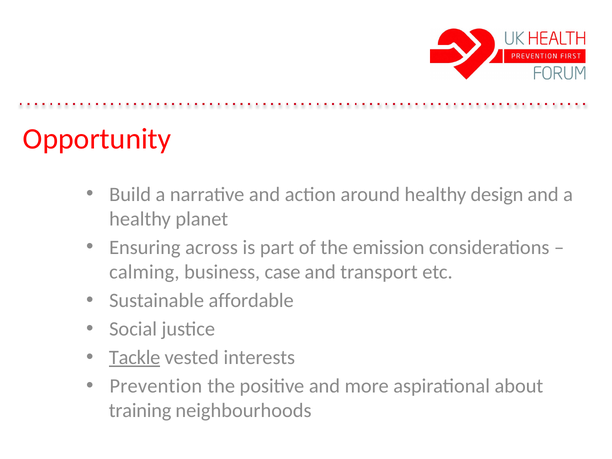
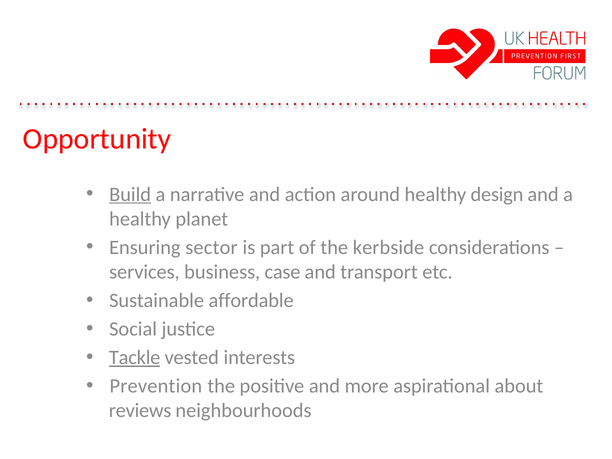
Build underline: none -> present
across: across -> sector
emission: emission -> kerbside
calming: calming -> services
training: training -> reviews
